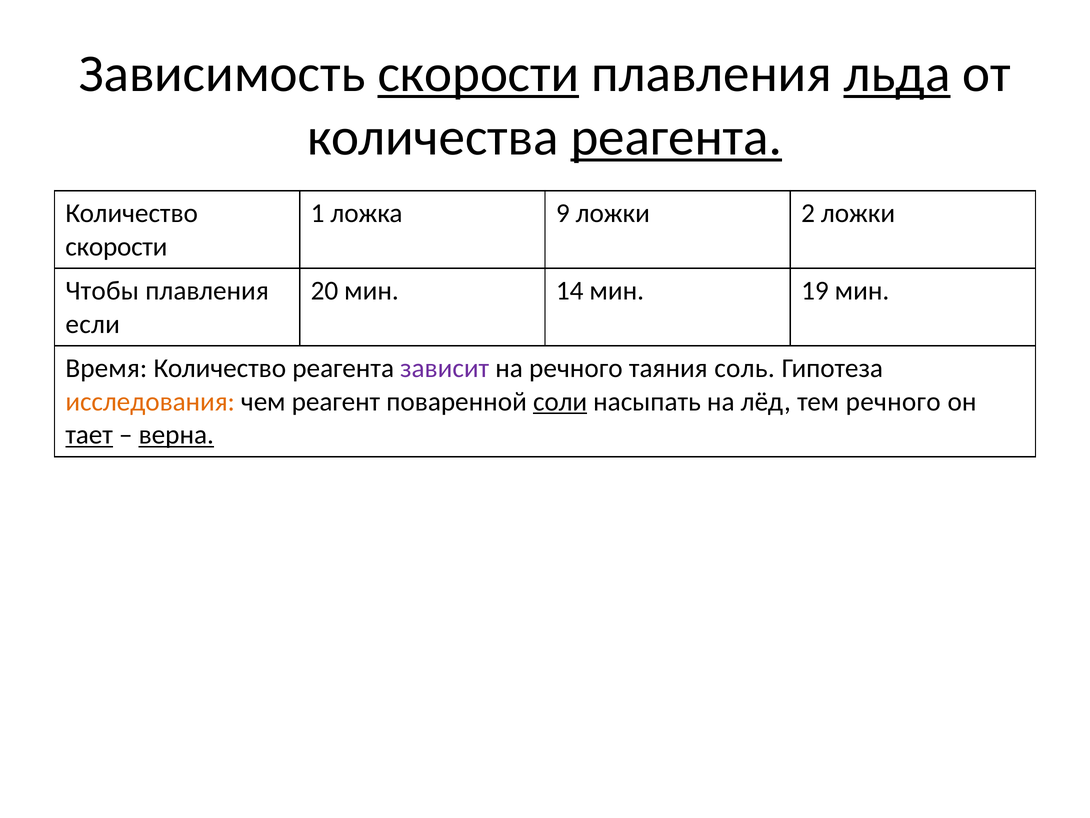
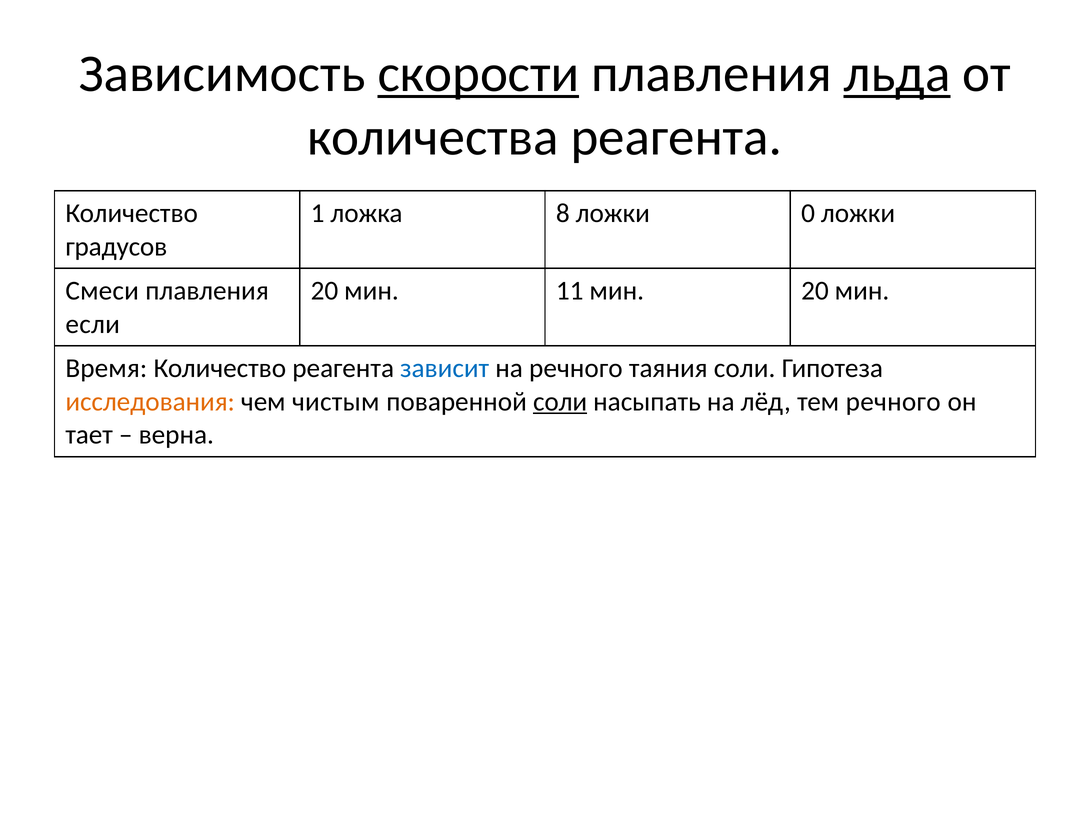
реагента at (676, 137) underline: present -> none
9: 9 -> 8
2: 2 -> 0
скорости at (116, 246): скорости -> градусов
Чтобы: Чтобы -> Смеси
14: 14 -> 11
мин 19: 19 -> 20
зависит colour: purple -> blue
таяния соль: соль -> соли
реагент: реагент -> чистым
тает underline: present -> none
верна underline: present -> none
